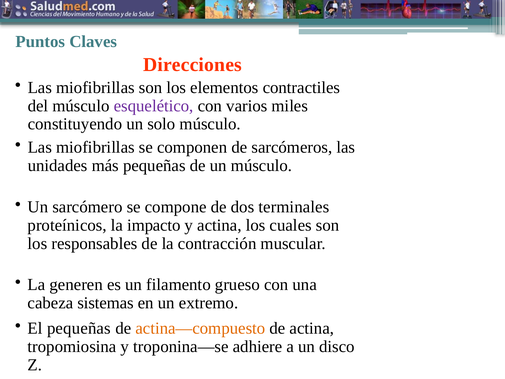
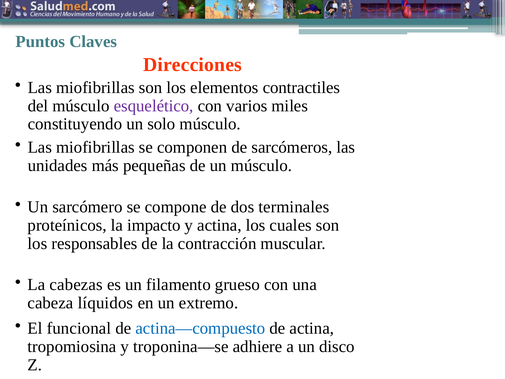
generen: generen -> cabezas
sistemas: sistemas -> líquidos
El pequeñas: pequeñas -> funcional
actina—compuesto colour: orange -> blue
